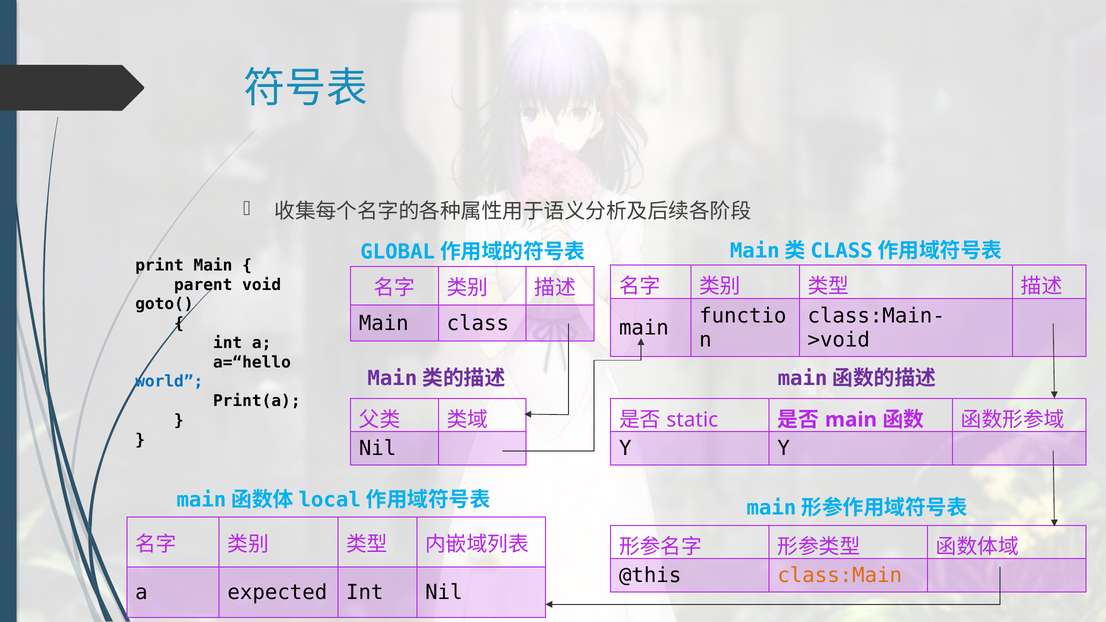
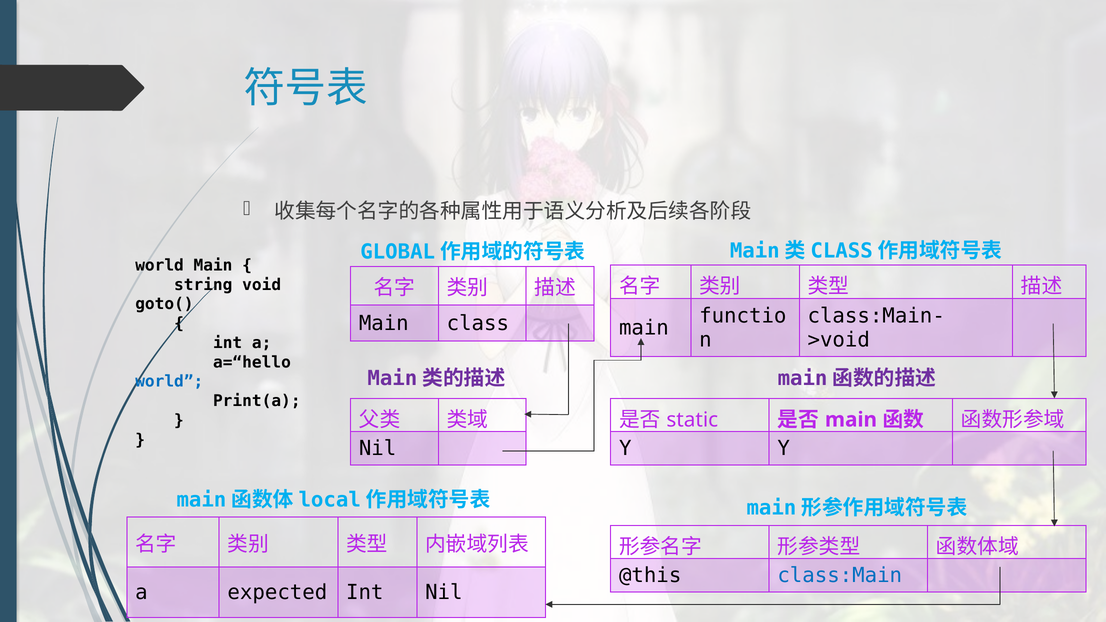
print at (160, 266): print -> world
parent: parent -> string
class:Main colour: orange -> blue
